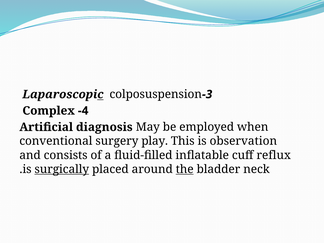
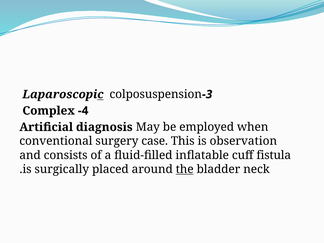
play: play -> case
reflux: reflux -> fistula
surgically underline: present -> none
